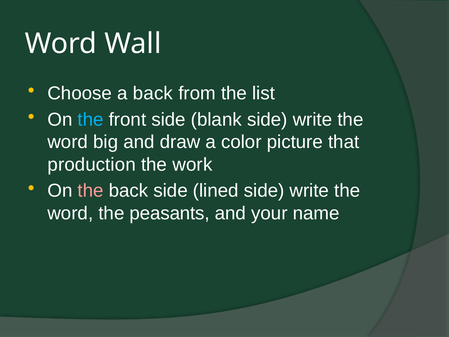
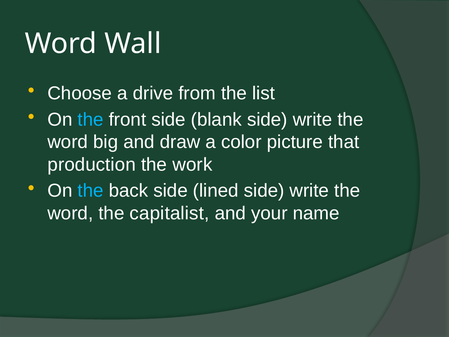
a back: back -> drive
the at (91, 191) colour: pink -> light blue
peasants: peasants -> capitalist
